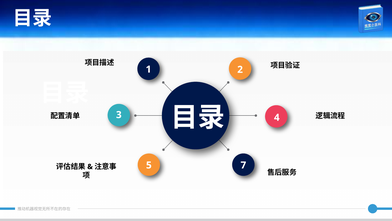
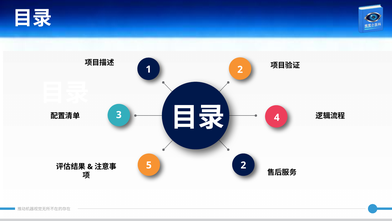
5 7: 7 -> 2
